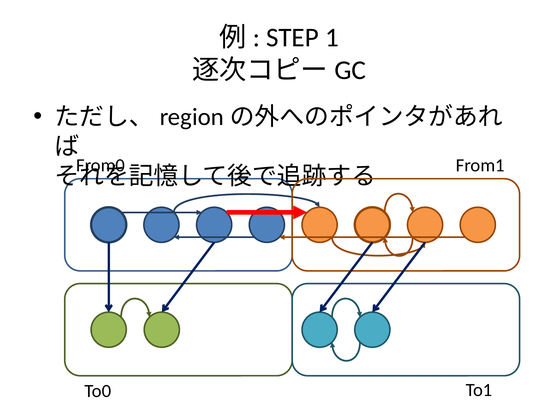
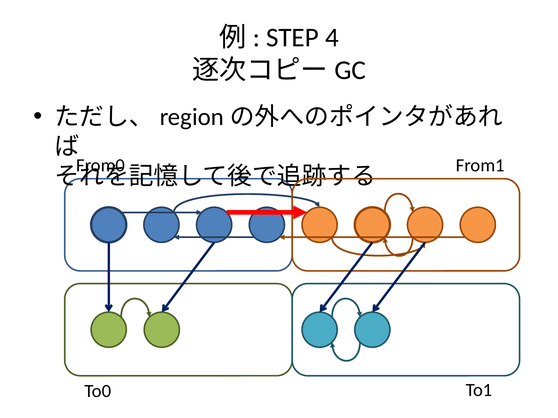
1: 1 -> 4
